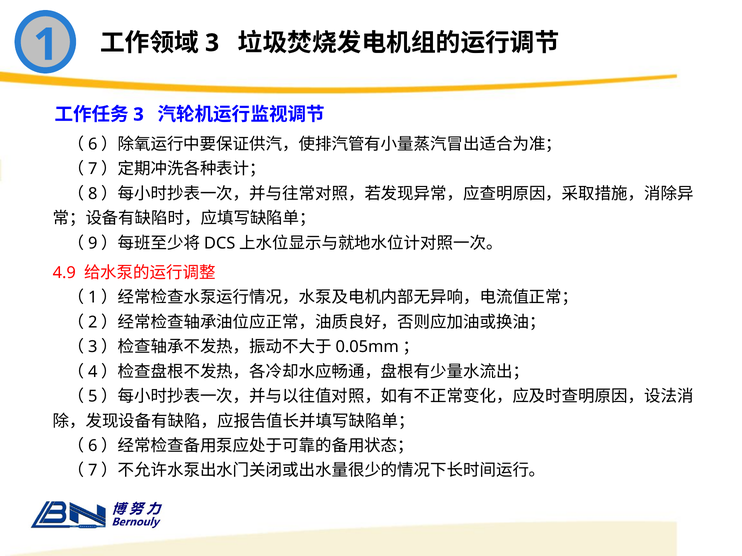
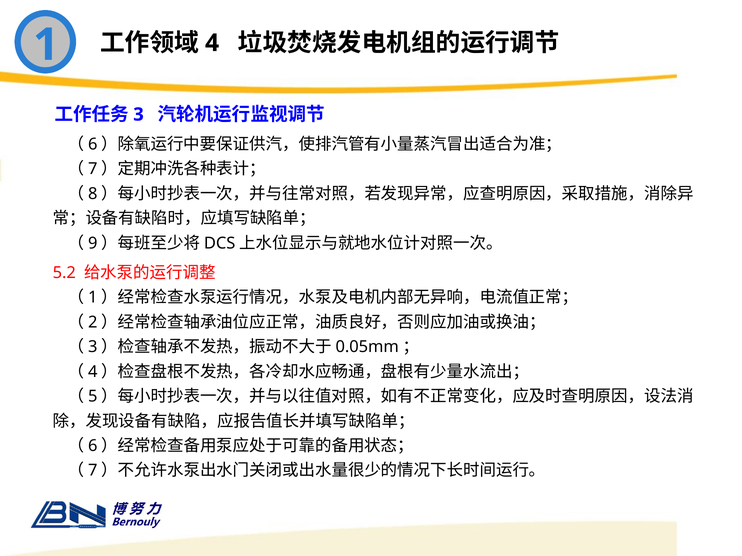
3 at (212, 43): 3 -> 4
4.9: 4.9 -> 5.2
